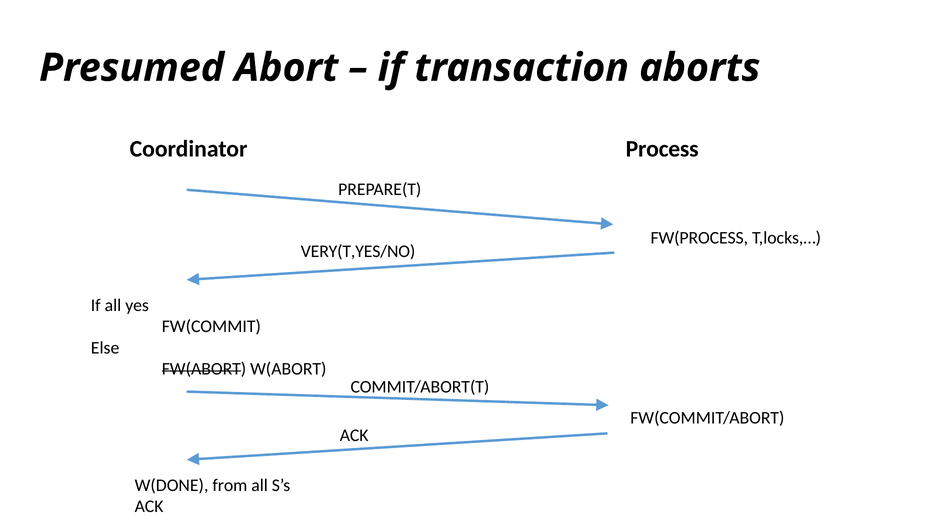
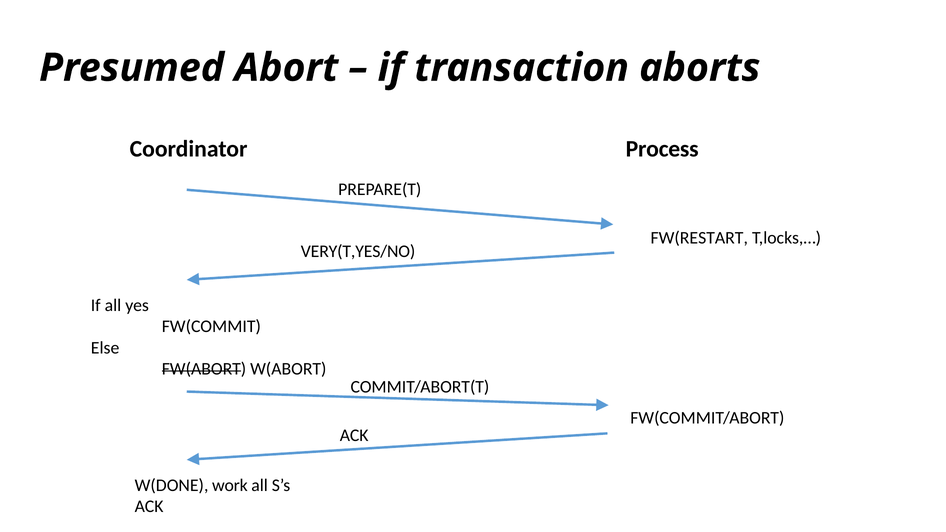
FW(PROCESS: FW(PROCESS -> FW(RESTART
from: from -> work
